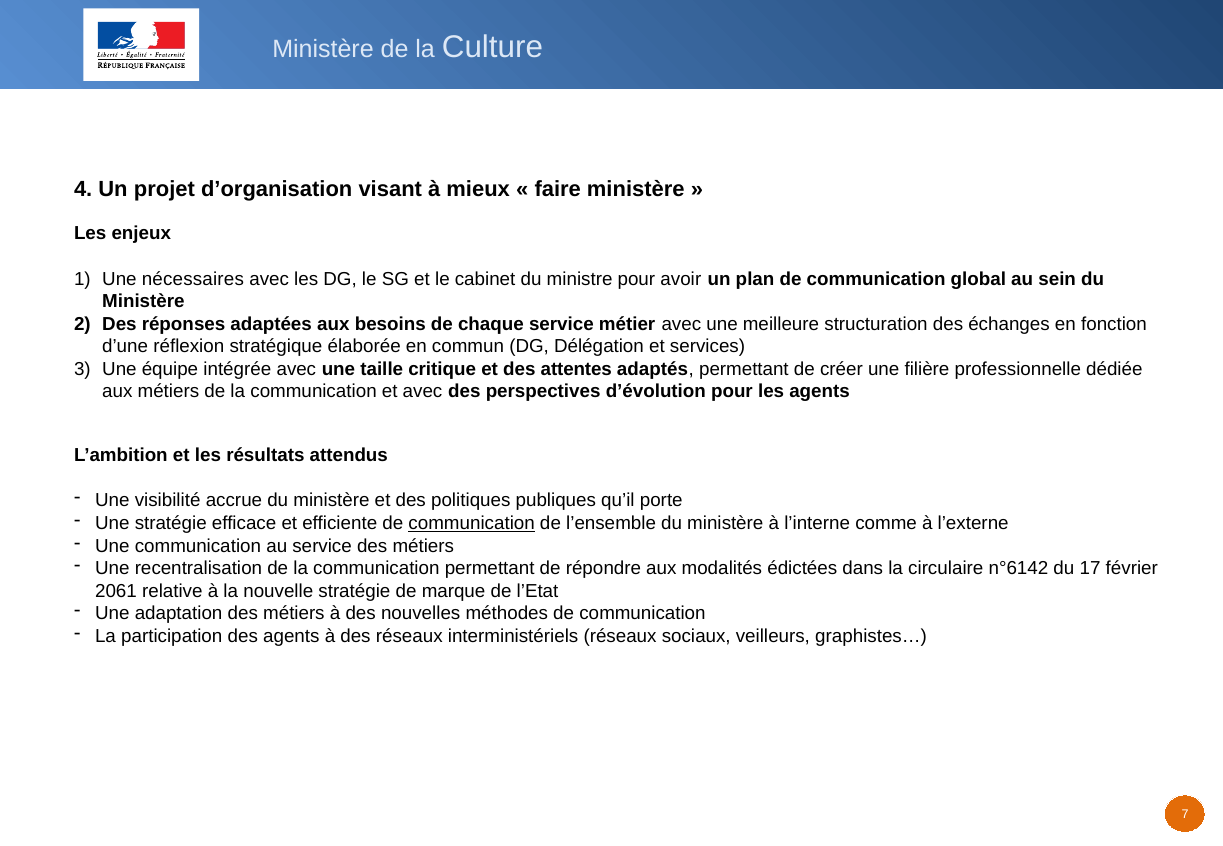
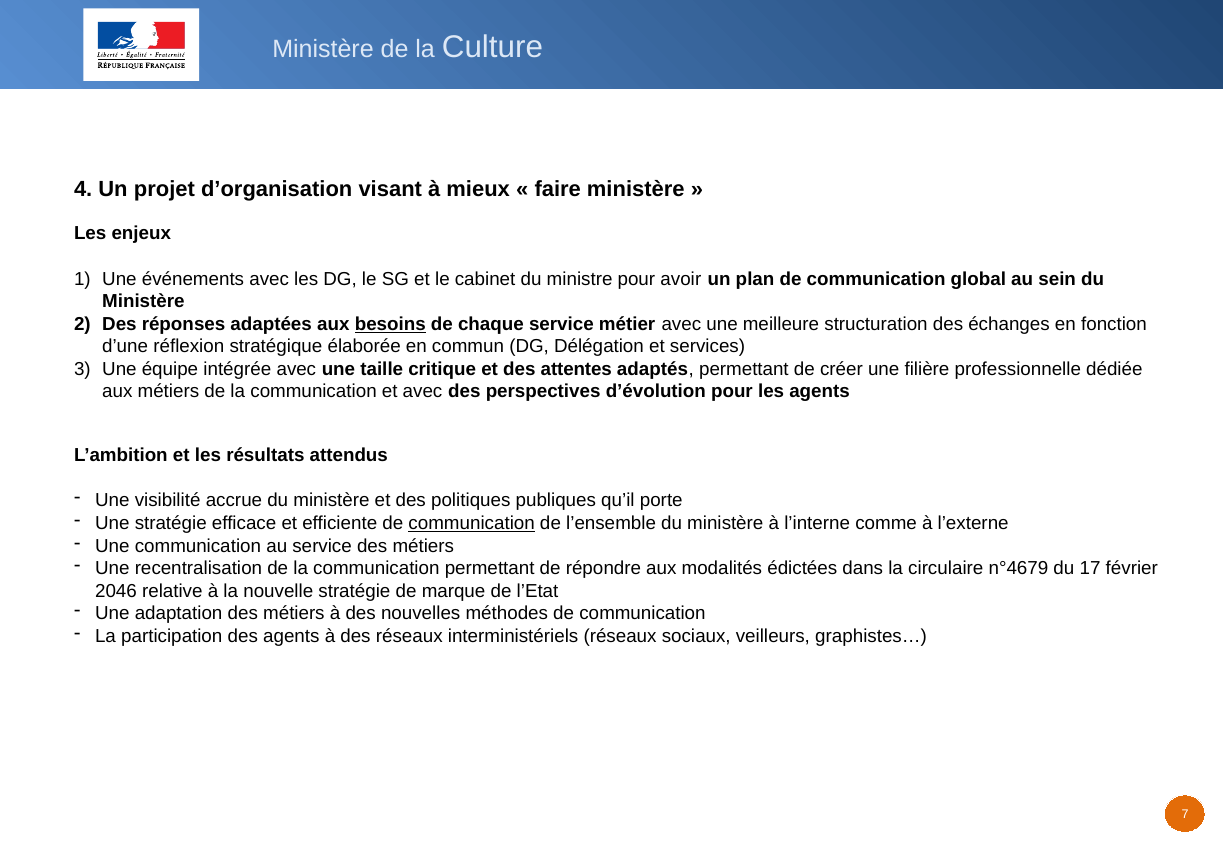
nécessaires: nécessaires -> événements
besoins underline: none -> present
n°6142: n°6142 -> n°4679
2061: 2061 -> 2046
